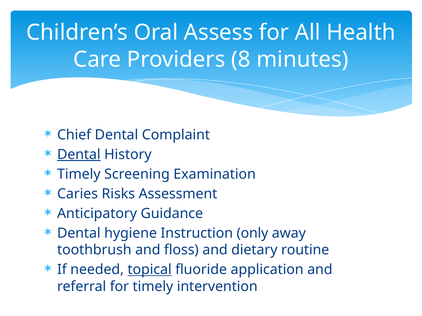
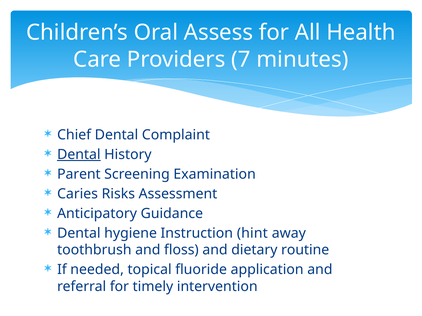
8: 8 -> 7
Timely at (79, 174): Timely -> Parent
only: only -> hint
topical underline: present -> none
